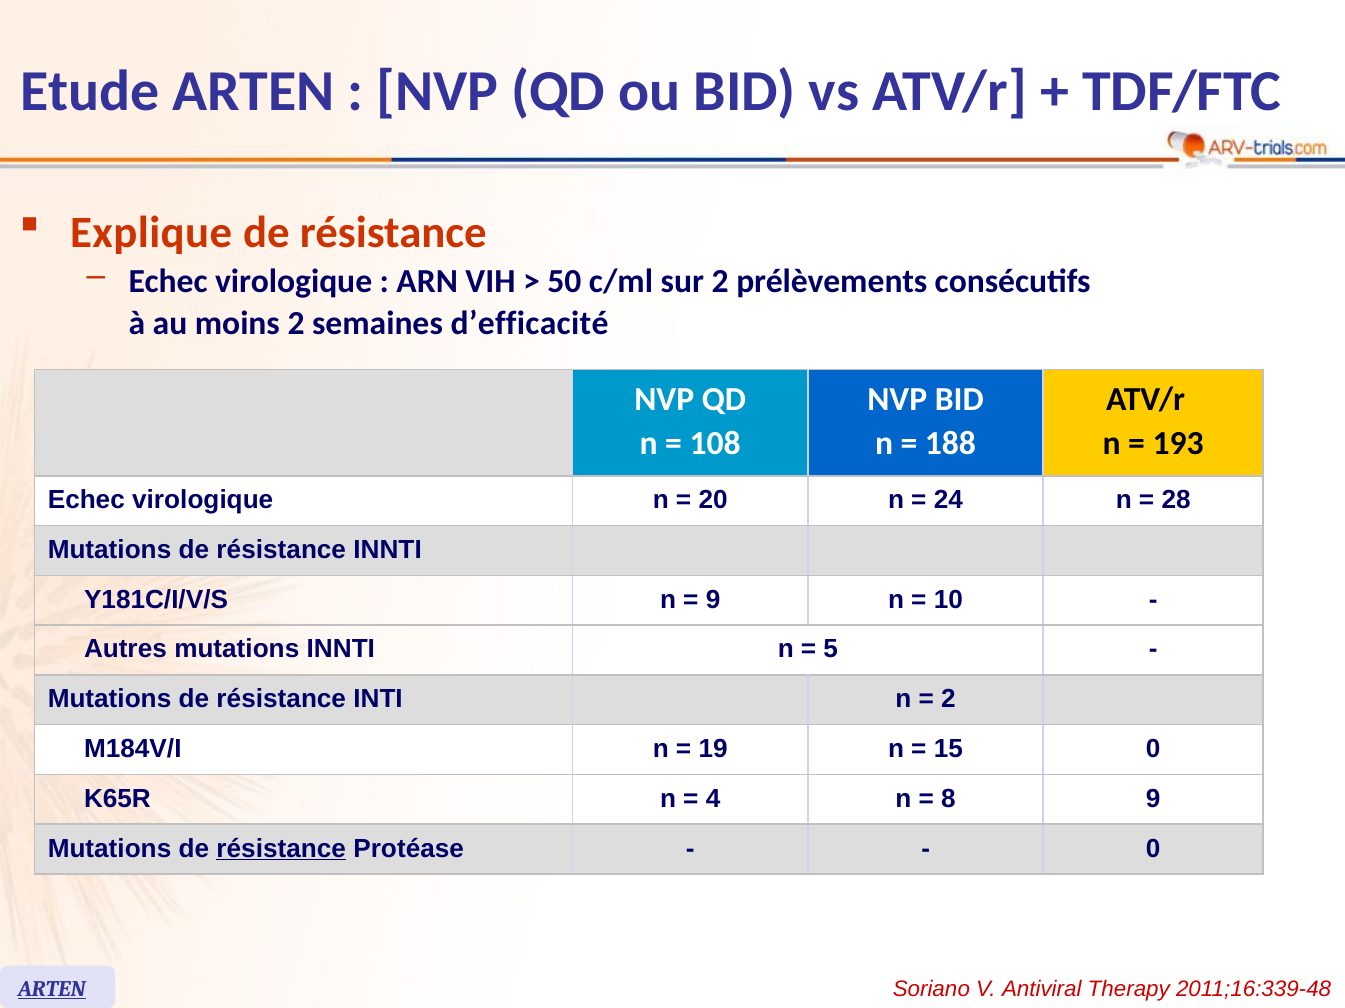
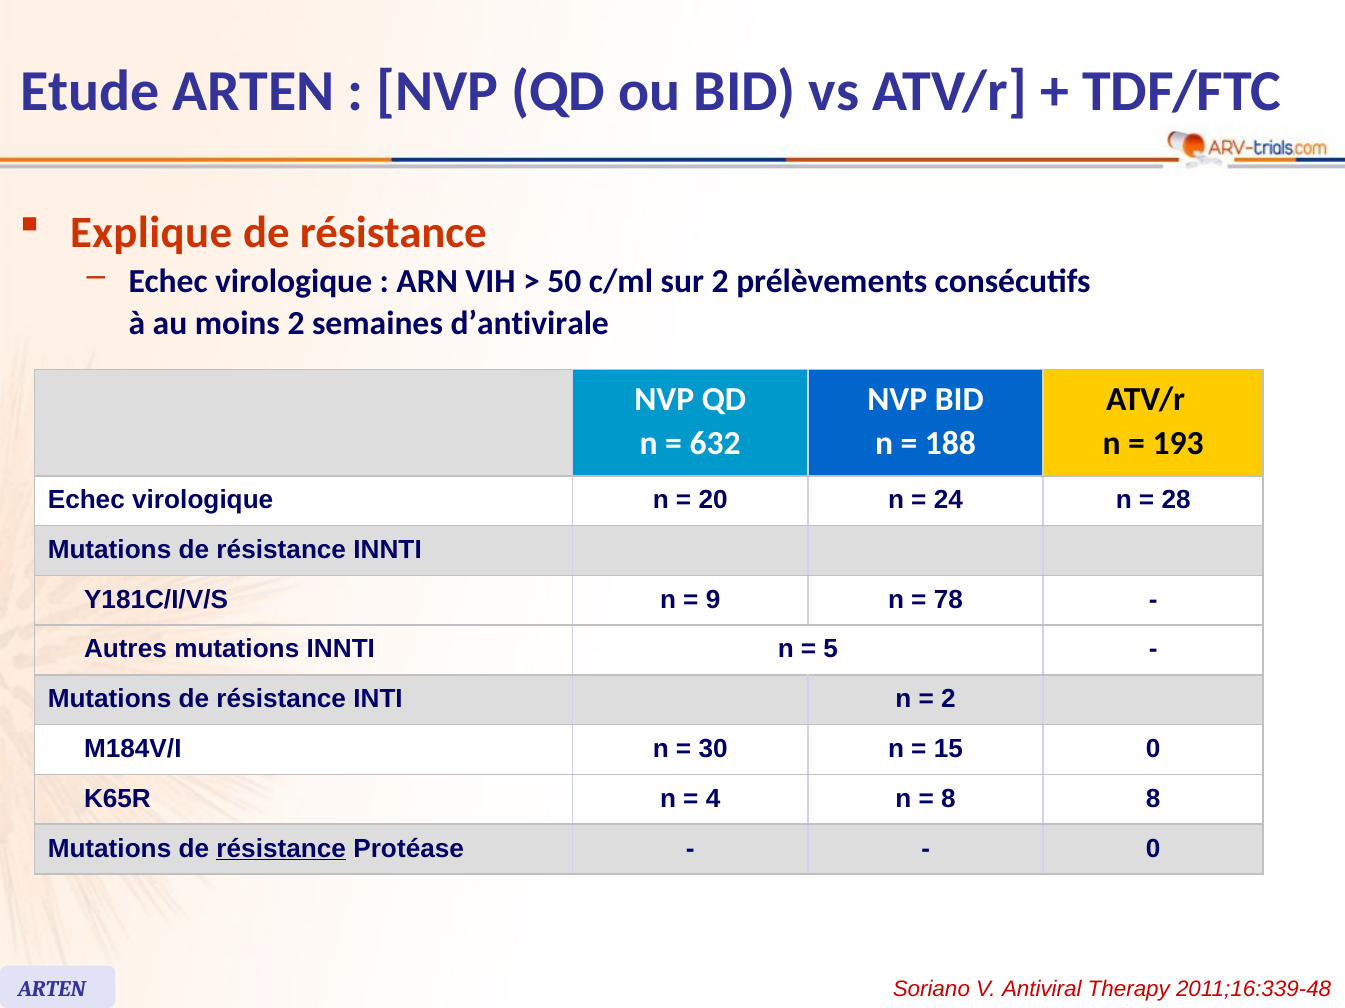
d’efficacité: d’efficacité -> d’antivirale
108: 108 -> 632
10: 10 -> 78
19: 19 -> 30
8 9: 9 -> 8
ARTEN at (52, 990) underline: present -> none
